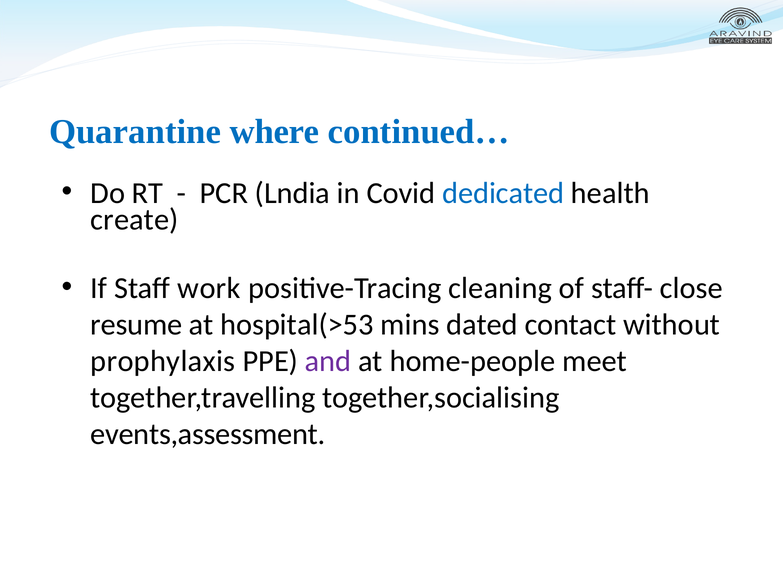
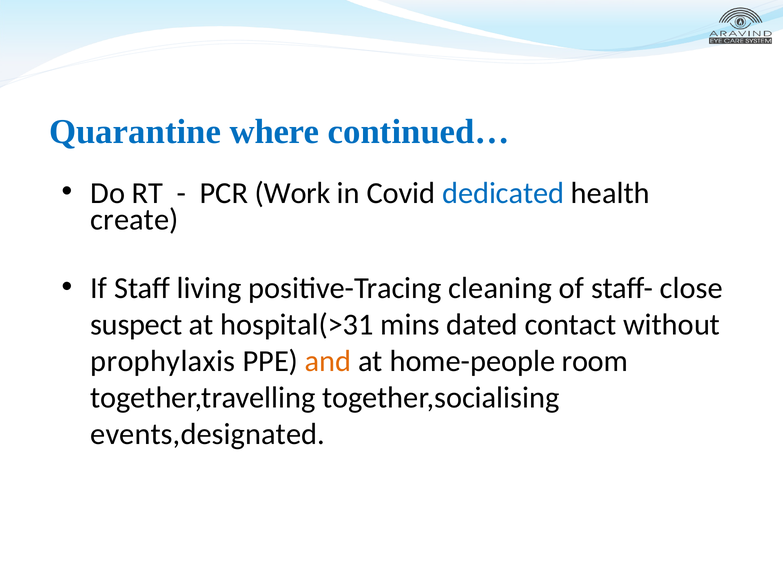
Lndia: Lndia -> Work
work: work -> living
resume: resume -> suspect
hospital(>53: hospital(>53 -> hospital(>31
and colour: purple -> orange
meet: meet -> room
events,assessment: events,assessment -> events,designated
